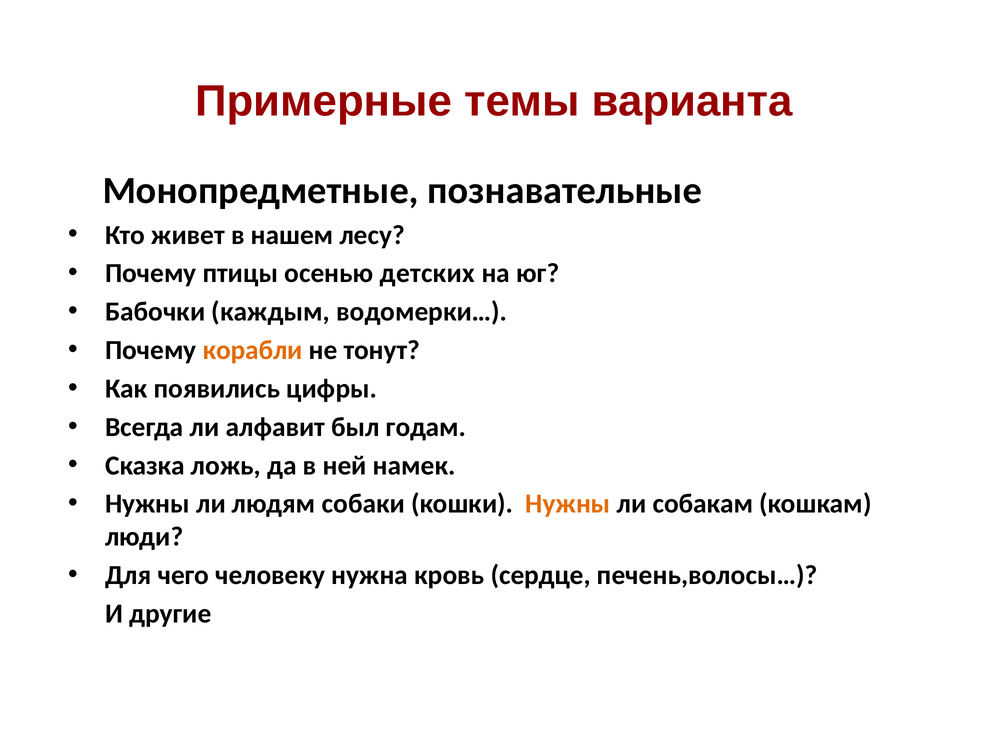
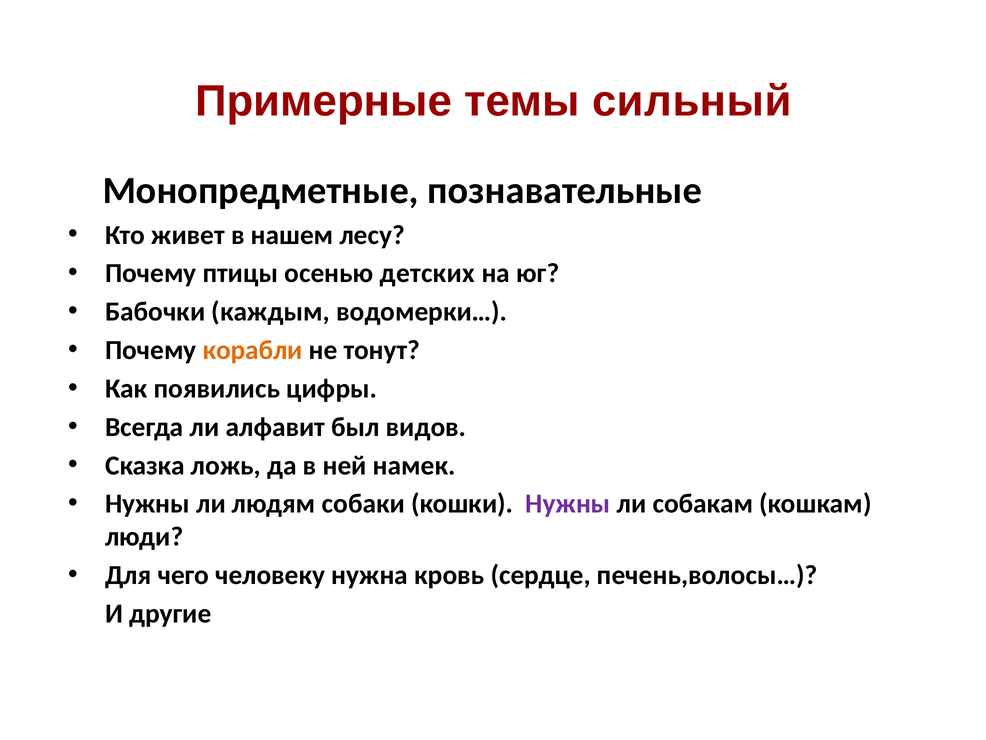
варианта: варианта -> сильный
годам: годам -> видов
Нужны at (568, 504) colour: orange -> purple
